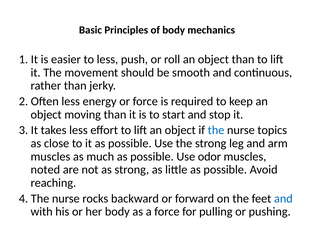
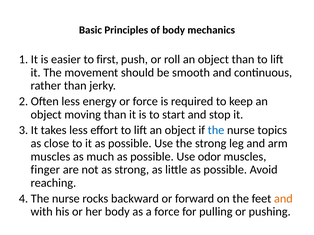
to less: less -> first
noted: noted -> finger
and at (283, 199) colour: blue -> orange
